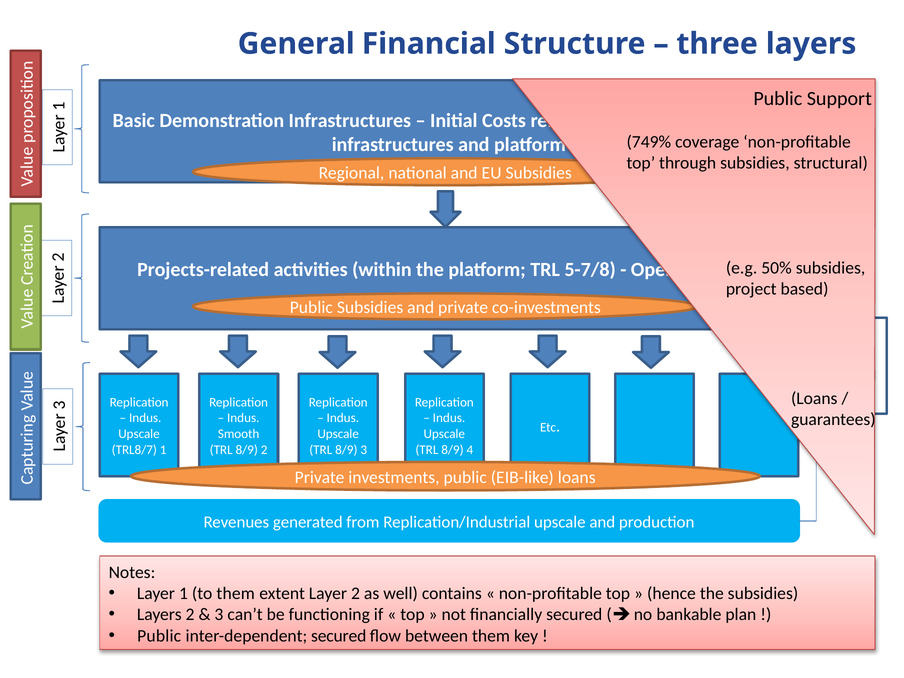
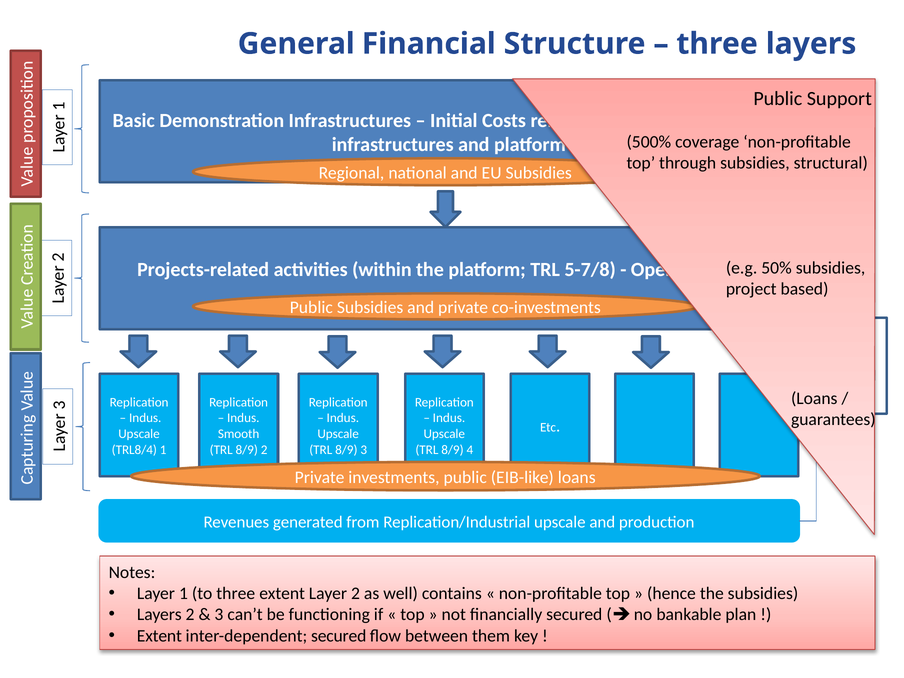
749%: 749% -> 500%
TRL8/7: TRL8/7 -> TRL8/4
to them: them -> three
Public at (159, 636): Public -> Extent
